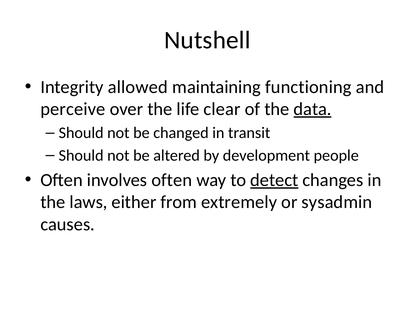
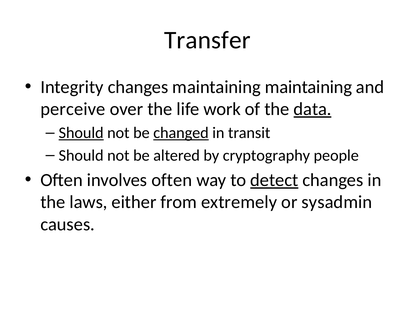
Nutshell: Nutshell -> Transfer
Integrity allowed: allowed -> changes
maintaining functioning: functioning -> maintaining
clear: clear -> work
Should at (81, 133) underline: none -> present
changed underline: none -> present
development: development -> cryptography
